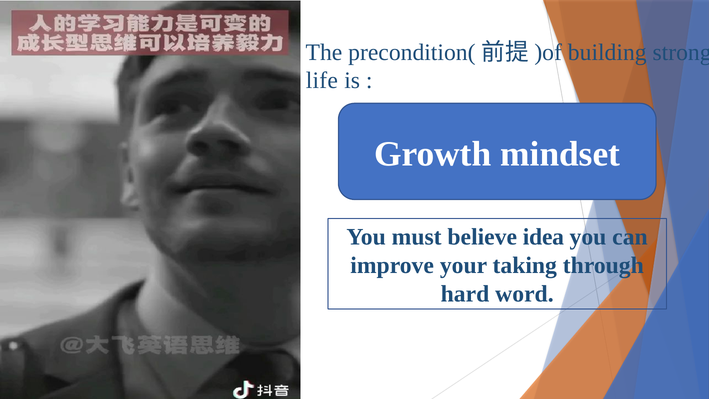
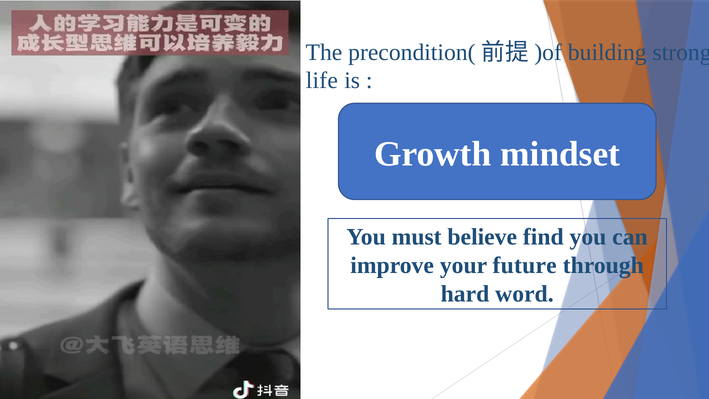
idea: idea -> find
taking: taking -> future
